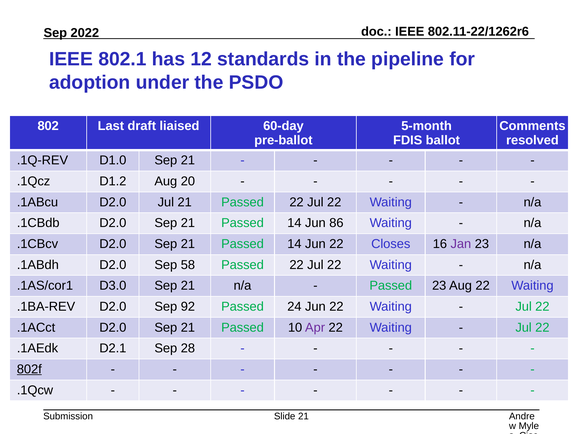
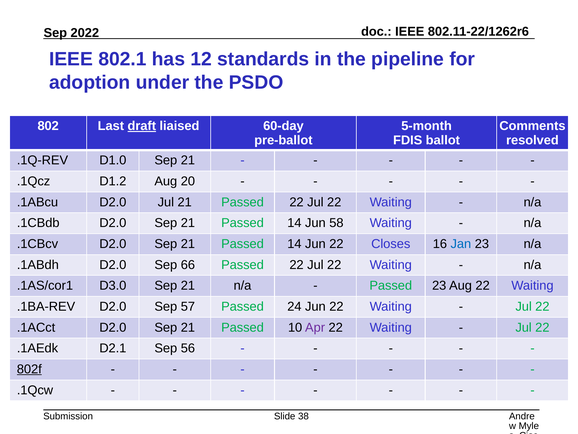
draft underline: none -> present
86: 86 -> 58
Jan colour: purple -> blue
58: 58 -> 66
92: 92 -> 57
28: 28 -> 56
Slide 21: 21 -> 38
